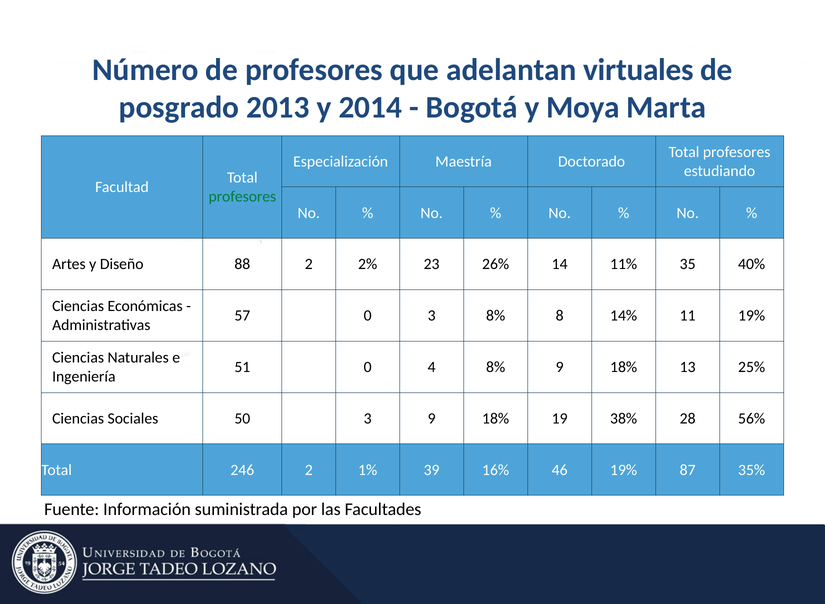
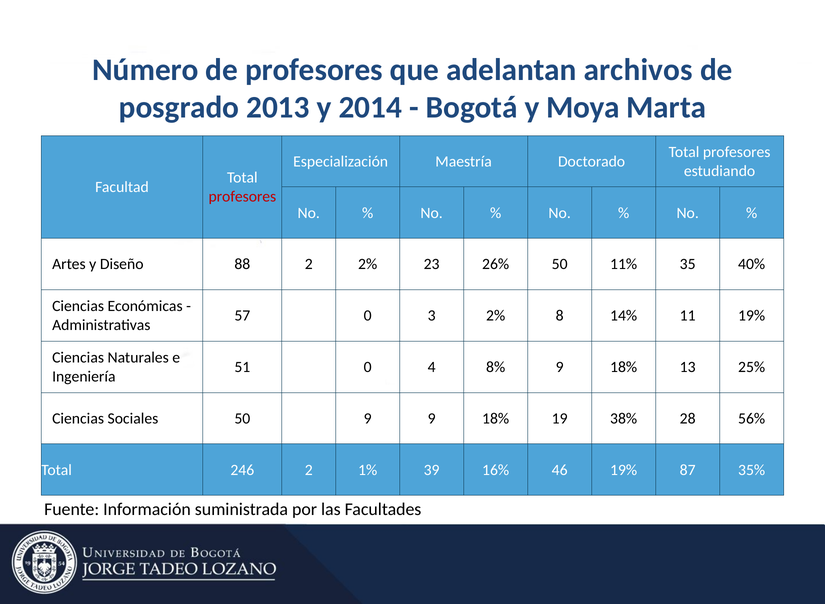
virtuales: virtuales -> archivos
profesores at (242, 197) colour: green -> red
26% 14: 14 -> 50
3 8%: 8% -> 2%
50 3: 3 -> 9
